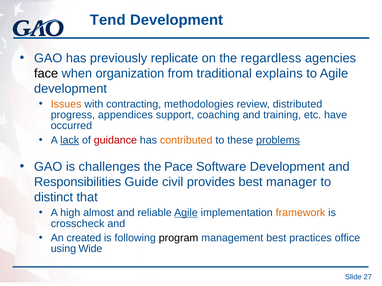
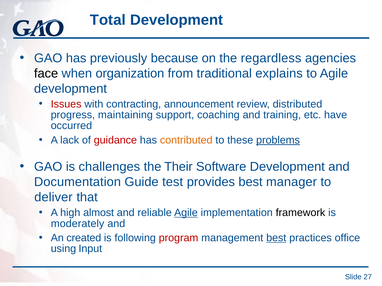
Tend: Tend -> Total
replicate: replicate -> because
Issues colour: orange -> red
methodologies: methodologies -> announcement
appendices: appendices -> maintaining
lack underline: present -> none
Pace: Pace -> Their
Responsibilities: Responsibilities -> Documentation
civil: civil -> test
distinct: distinct -> deliver
framework colour: orange -> black
crosscheck: crosscheck -> moderately
program colour: black -> red
best at (276, 238) underline: none -> present
Wide: Wide -> Input
